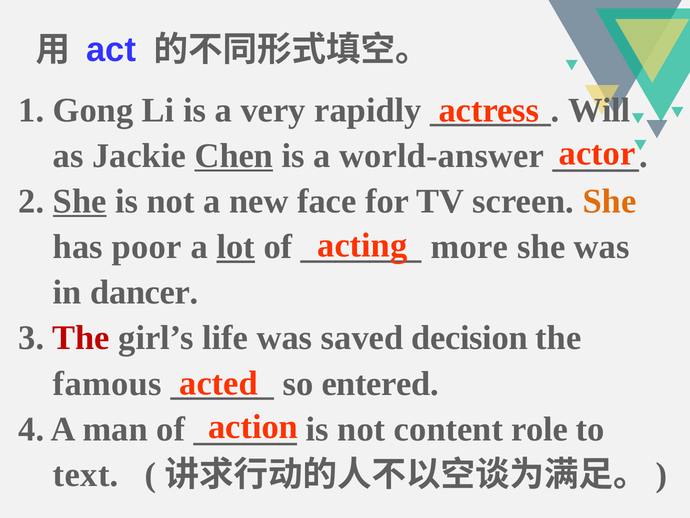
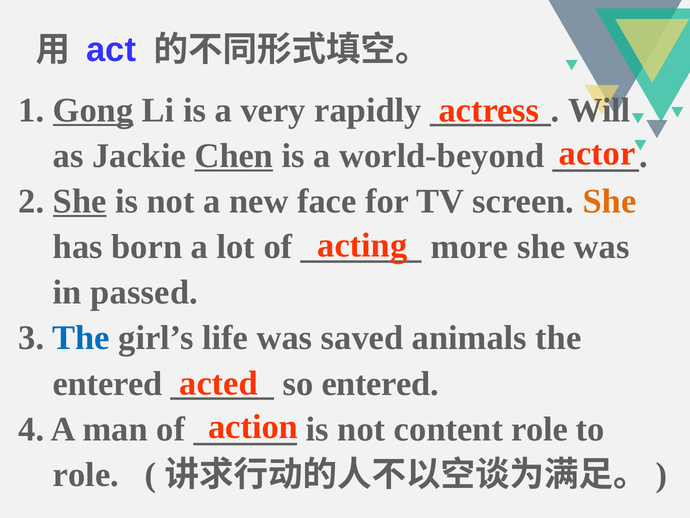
Gong underline: none -> present
world-answer: world-answer -> world-beyond
poor: poor -> born
lot underline: present -> none
dancer: dancer -> passed
The at (81, 338) colour: red -> blue
decision: decision -> animals
famous at (107, 383): famous -> entered
text at (86, 474): text -> role
